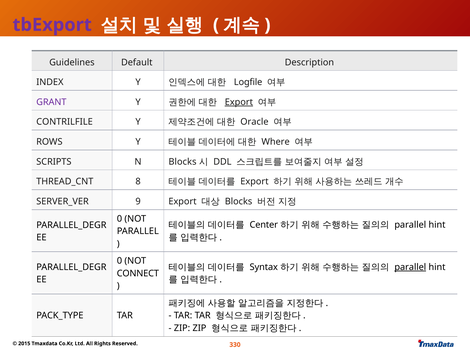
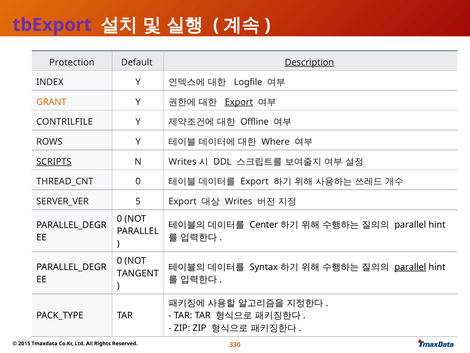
Guidelines: Guidelines -> Protection
Description underline: none -> present
GRANT colour: purple -> orange
Oracle: Oracle -> Offline
SCRIPTS underline: none -> present
N Blocks: Blocks -> Writes
8 at (138, 181): 8 -> 0
9: 9 -> 5
Blocks at (239, 201): Blocks -> Writes
CONNECT: CONNECT -> TANGENT
